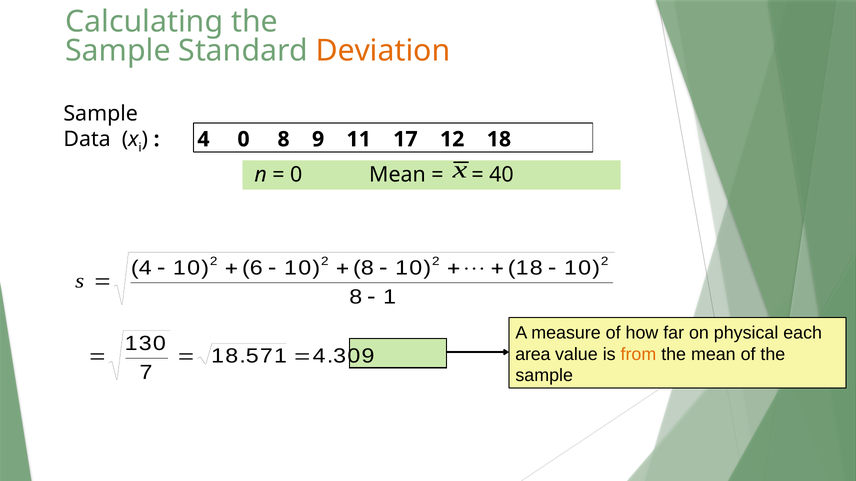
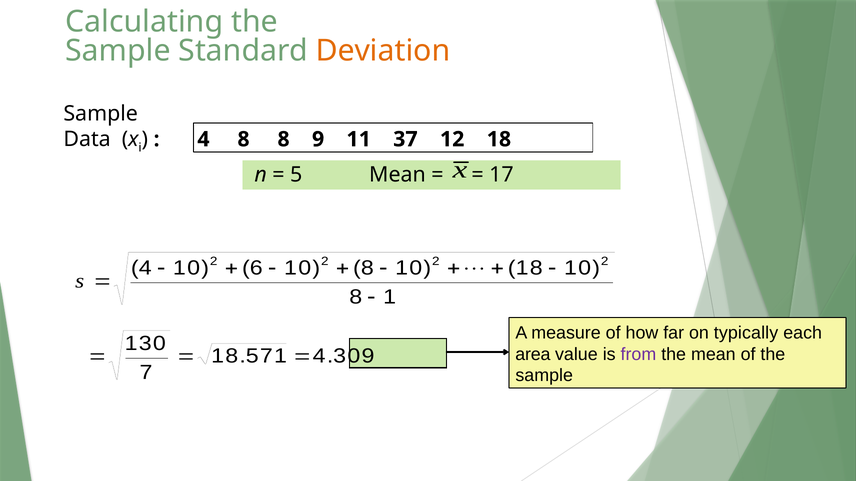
4 0: 0 -> 8
17: 17 -> 37
0 at (296, 175): 0 -> 5
40: 40 -> 17
physical: physical -> typically
from colour: orange -> purple
